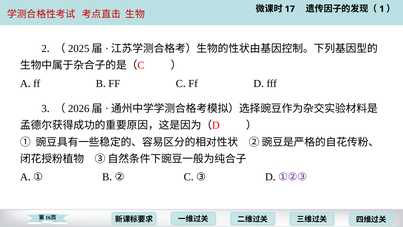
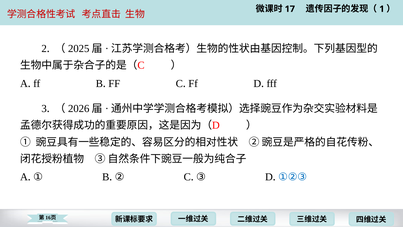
①②③ colour: purple -> blue
